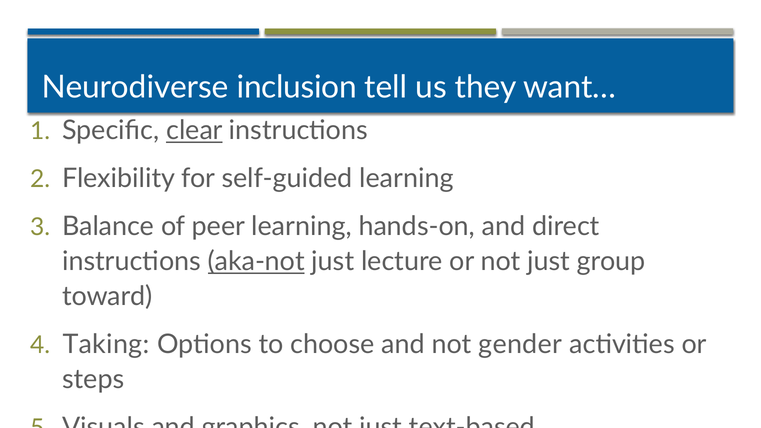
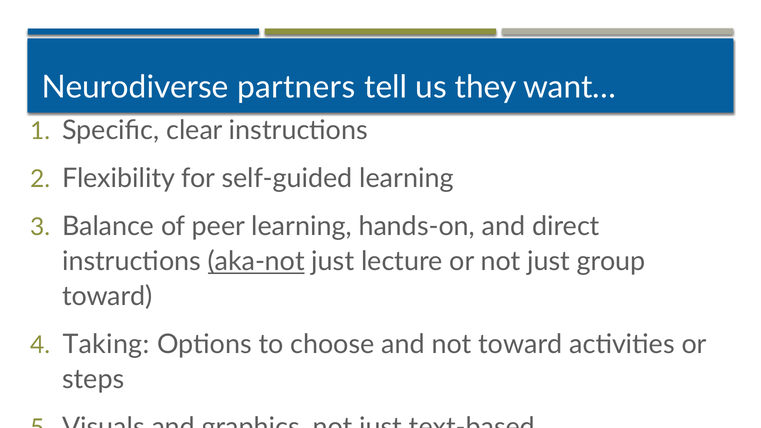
inclusion: inclusion -> partners
clear underline: present -> none
not gender: gender -> toward
